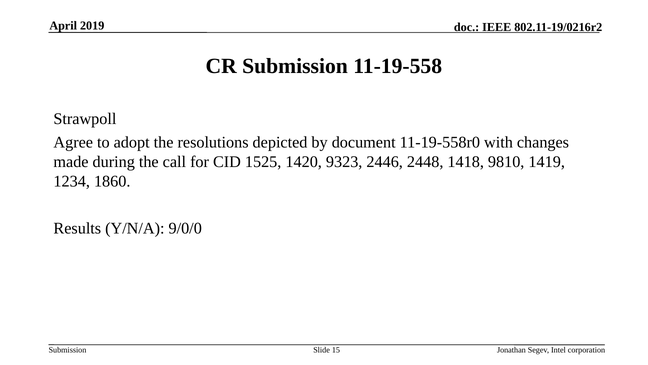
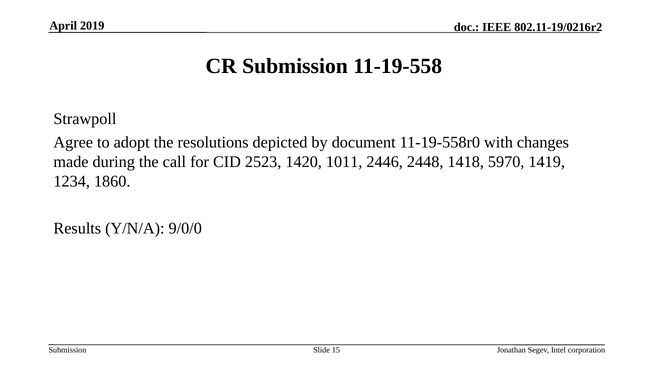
1525: 1525 -> 2523
9323: 9323 -> 1011
9810: 9810 -> 5970
